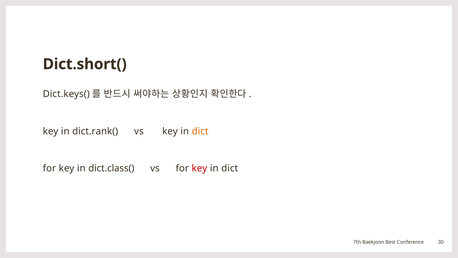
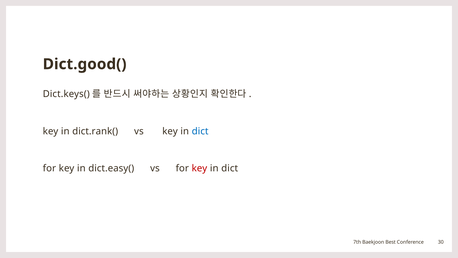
Dict.short(: Dict.short( -> Dict.good(
dict at (200, 131) colour: orange -> blue
dict.class(: dict.class( -> dict.easy(
